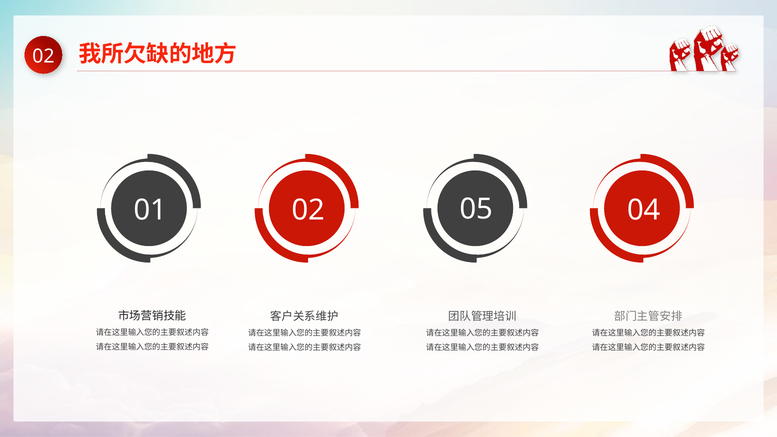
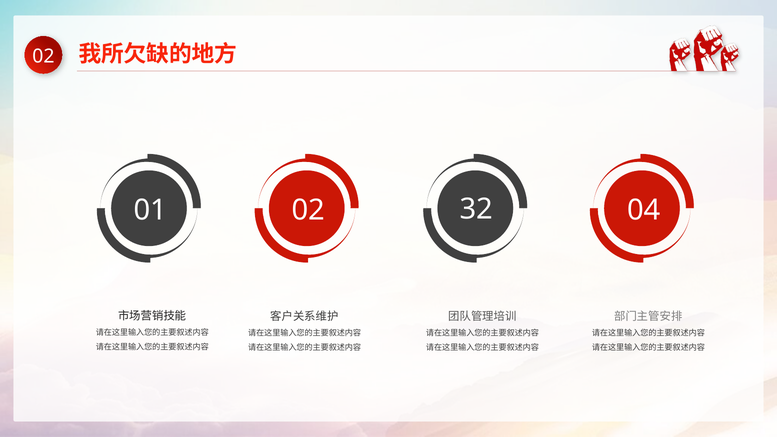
05: 05 -> 32
